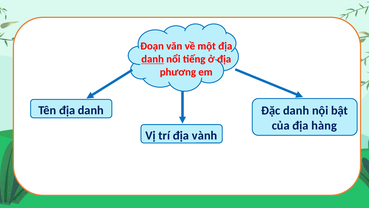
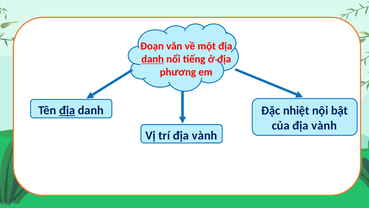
địa at (67, 110) underline: none -> present
Đặc danh: danh -> nhiệt
của địa hàng: hàng -> vành
